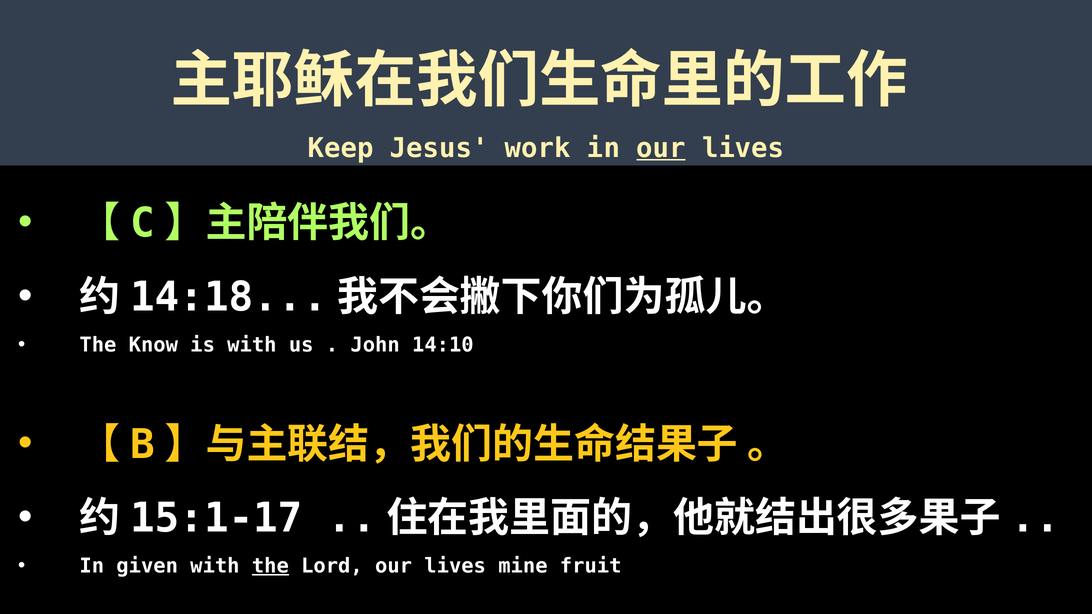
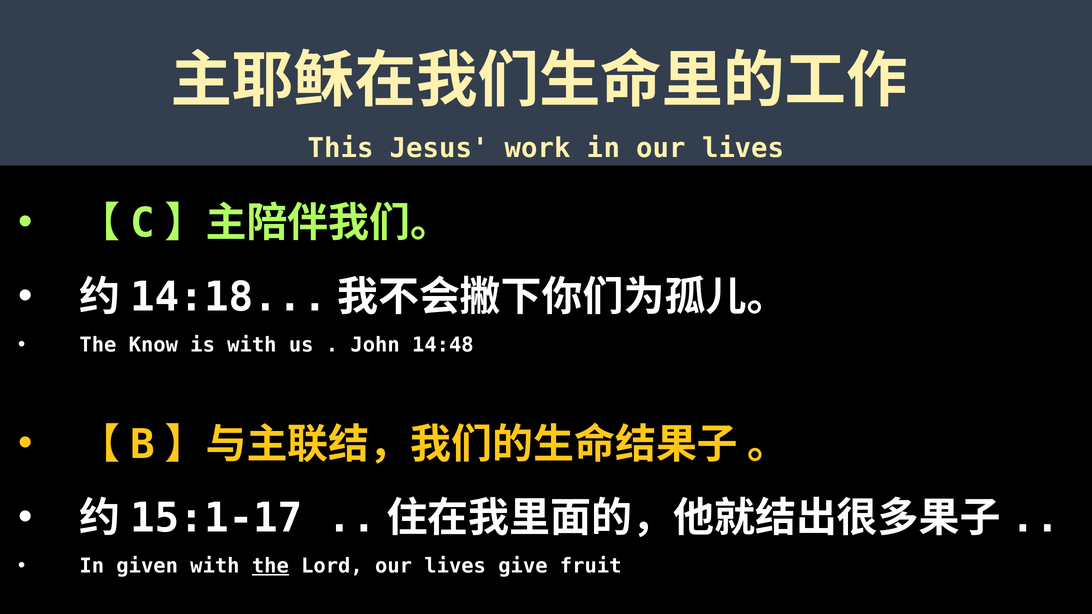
Keep: Keep -> This
our at (661, 148) underline: present -> none
14:10: 14:10 -> 14:48
mine: mine -> give
